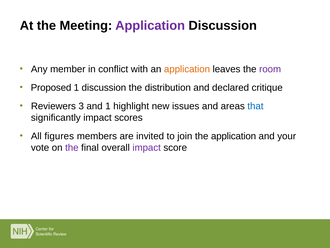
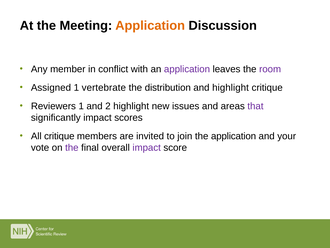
Application at (150, 26) colour: purple -> orange
application at (187, 69) colour: orange -> purple
Proposed: Proposed -> Assigned
1 discussion: discussion -> vertebrate
and declared: declared -> highlight
Reviewers 3: 3 -> 1
and 1: 1 -> 2
that colour: blue -> purple
All figures: figures -> critique
